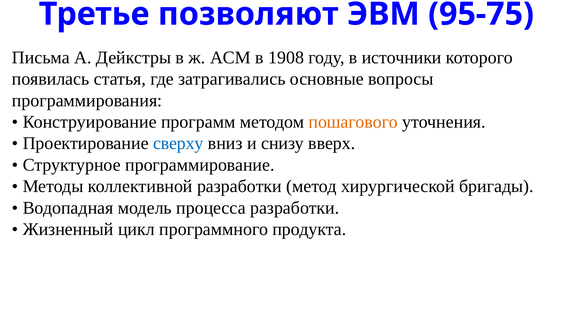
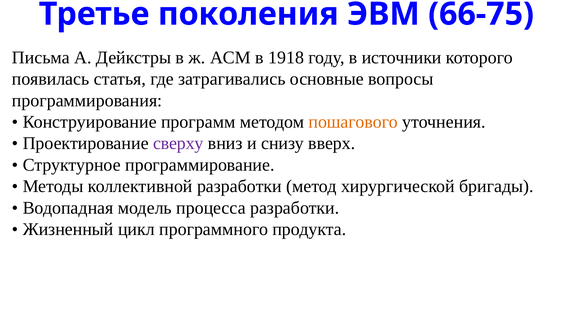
позволяют: позволяют -> поколения
95-75: 95-75 -> 66-75
1908: 1908 -> 1918
сверху colour: blue -> purple
